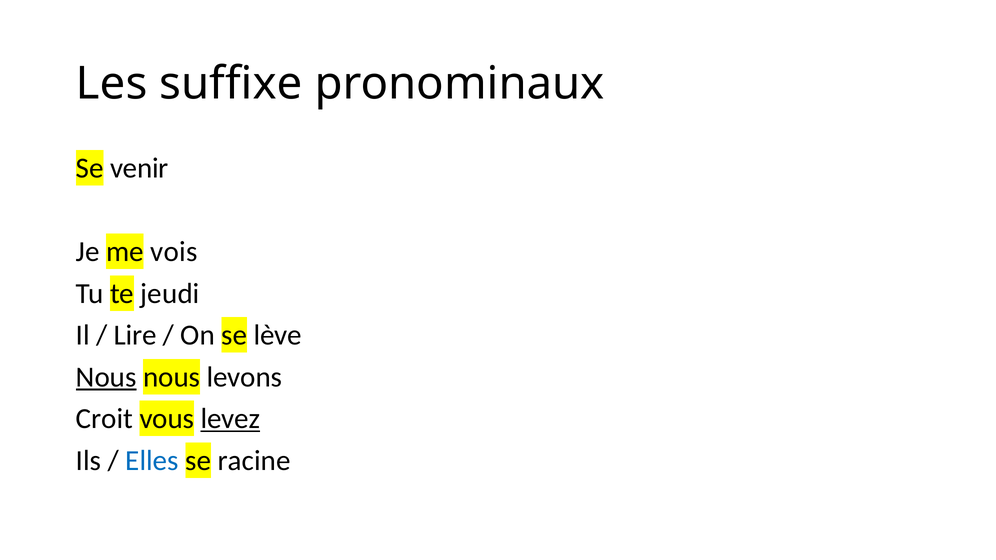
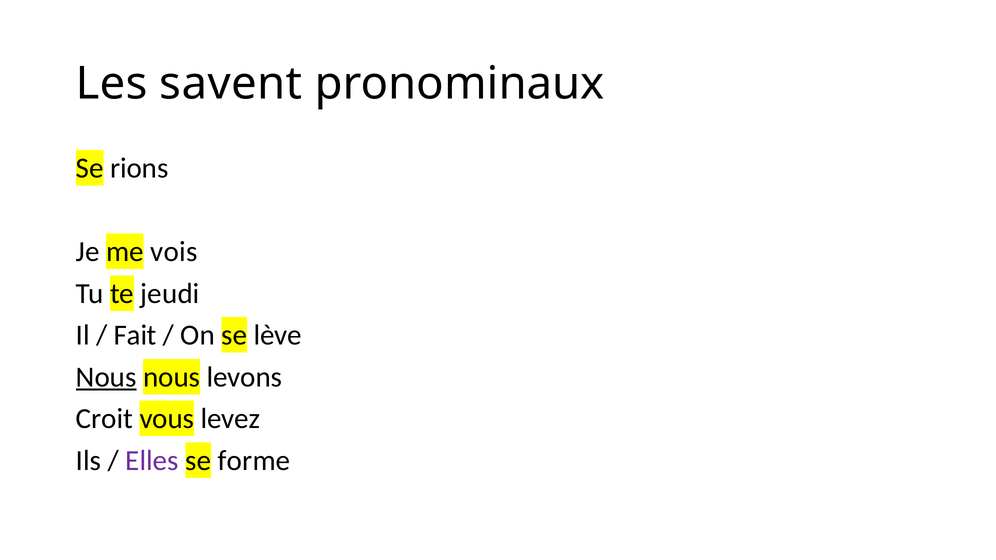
suffixe: suffixe -> savent
venir: venir -> rions
Lire: Lire -> Fait
levez underline: present -> none
Elles colour: blue -> purple
racine: racine -> forme
